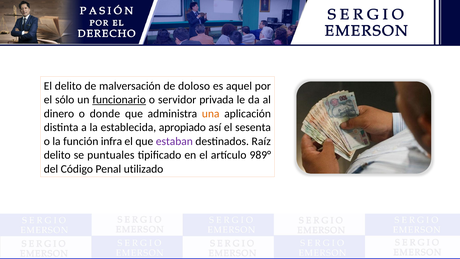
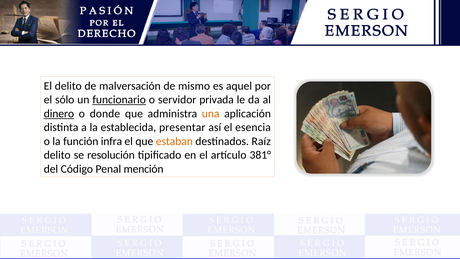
doloso: doloso -> mismo
dinero underline: none -> present
apropiado: apropiado -> presentar
sesenta: sesenta -> esencia
estaban colour: purple -> orange
puntuales: puntuales -> resolución
989°: 989° -> 381°
utilizado: utilizado -> mención
